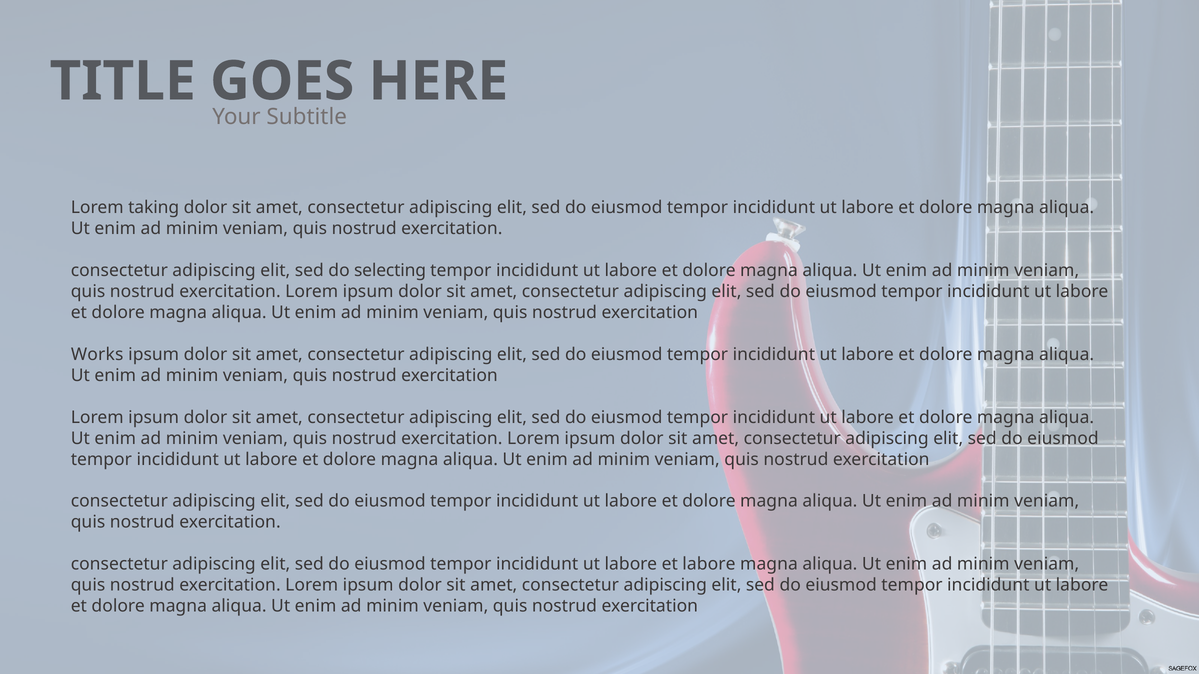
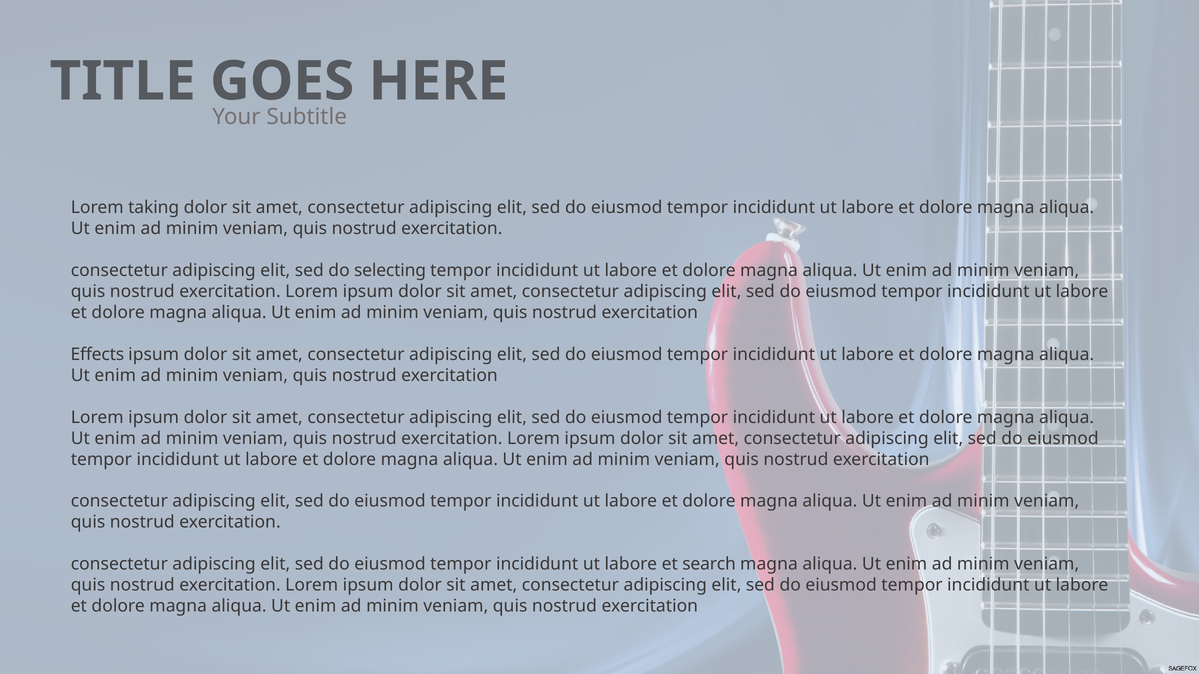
Works: Works -> Effects
et labore: labore -> search
